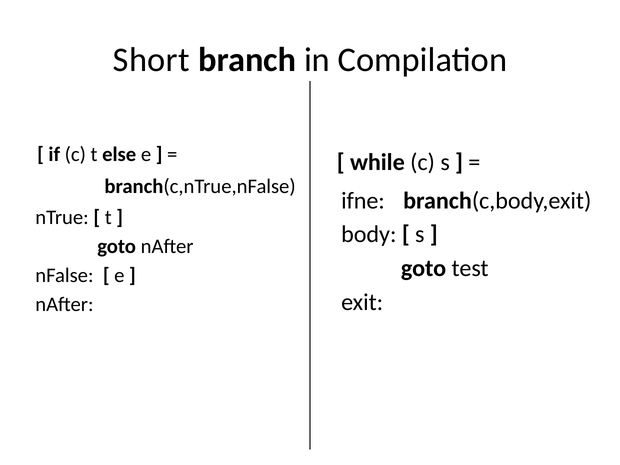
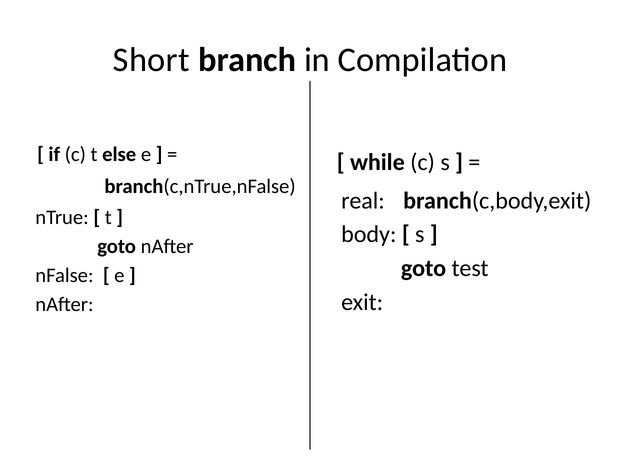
ifne: ifne -> real
